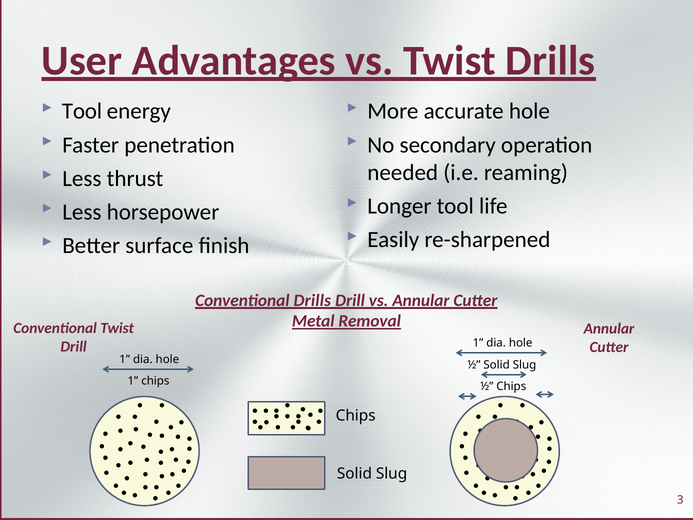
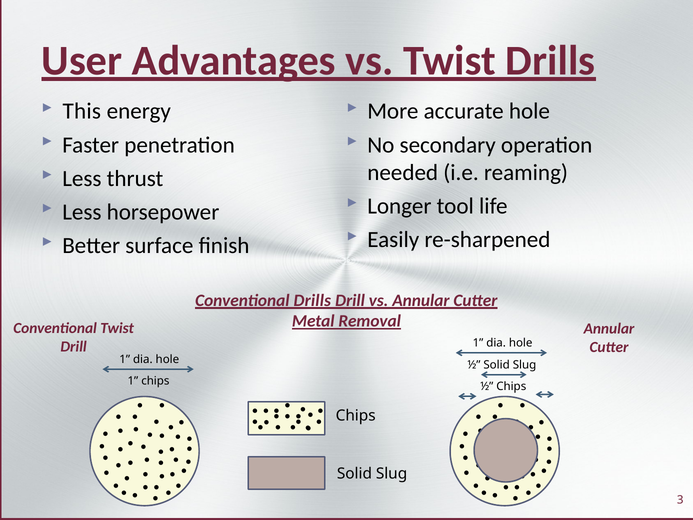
Tool at (82, 111): Tool -> This
